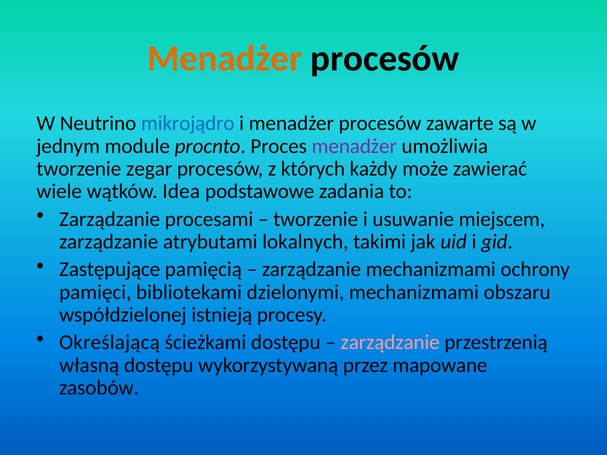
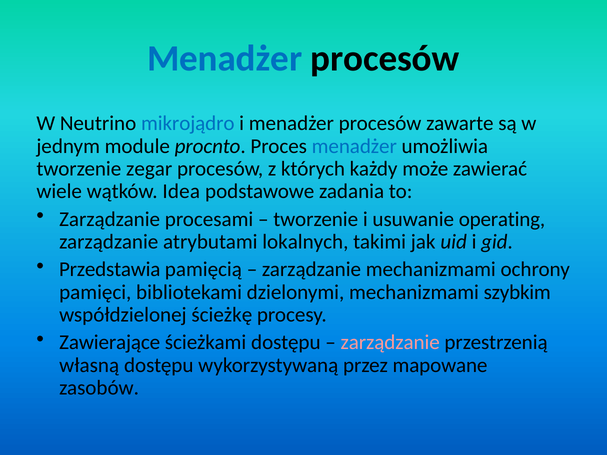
Menadżer at (225, 59) colour: orange -> blue
menadżer at (354, 146) colour: purple -> blue
miejscem: miejscem -> operating
Zastępujące: Zastępujące -> Przedstawia
obszaru: obszaru -> szybkim
istnieją: istnieją -> ścieżkę
Określającą: Określającą -> Zawierające
